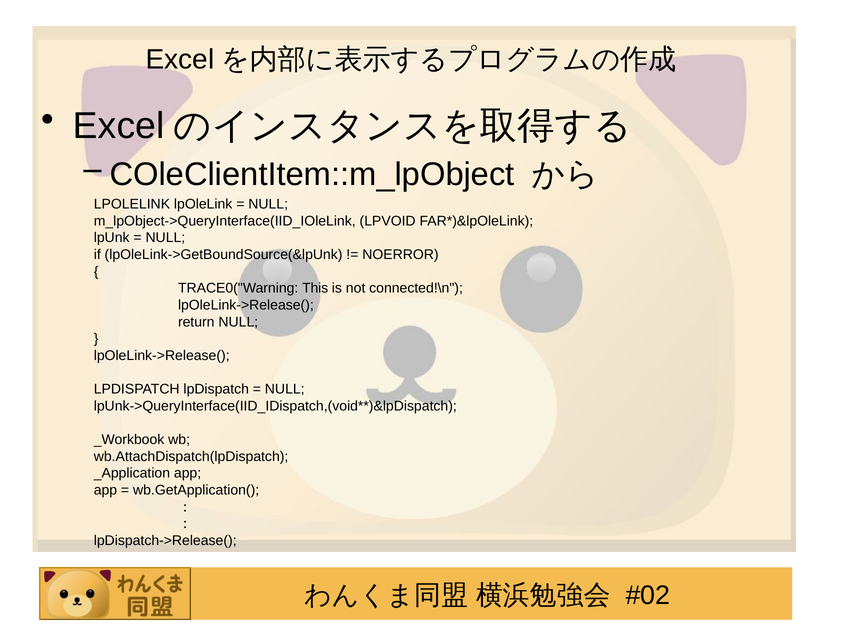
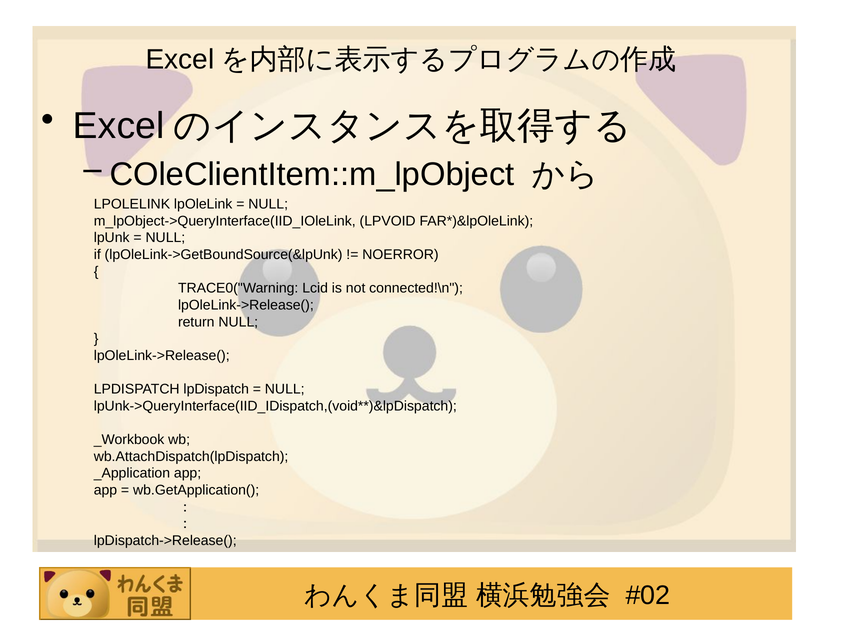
This: This -> Lcid
